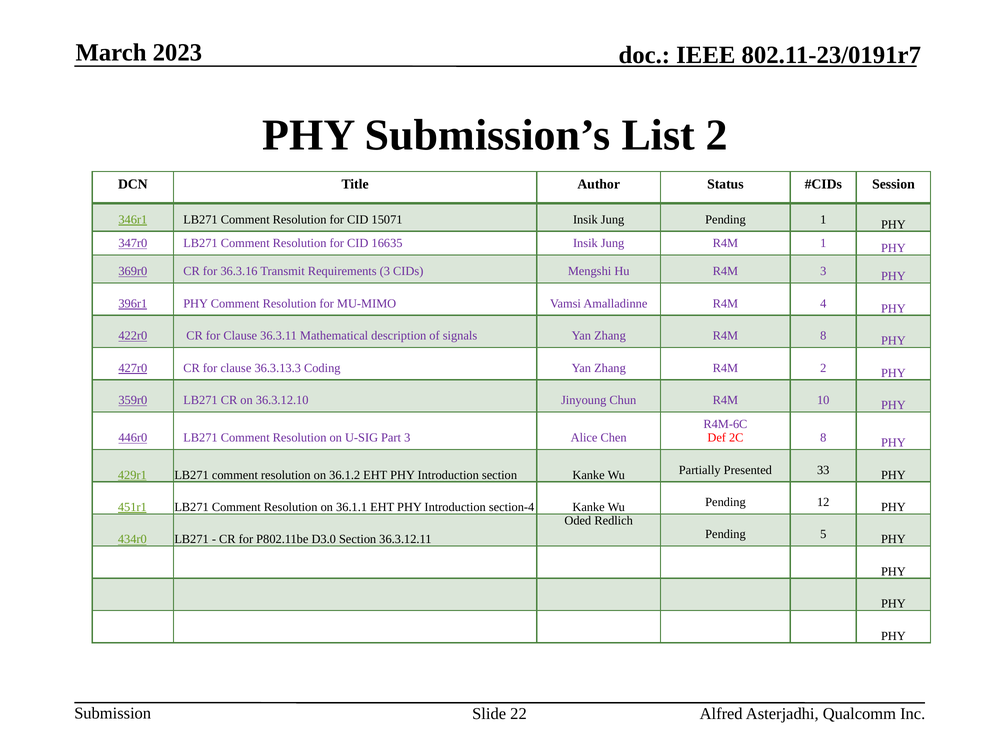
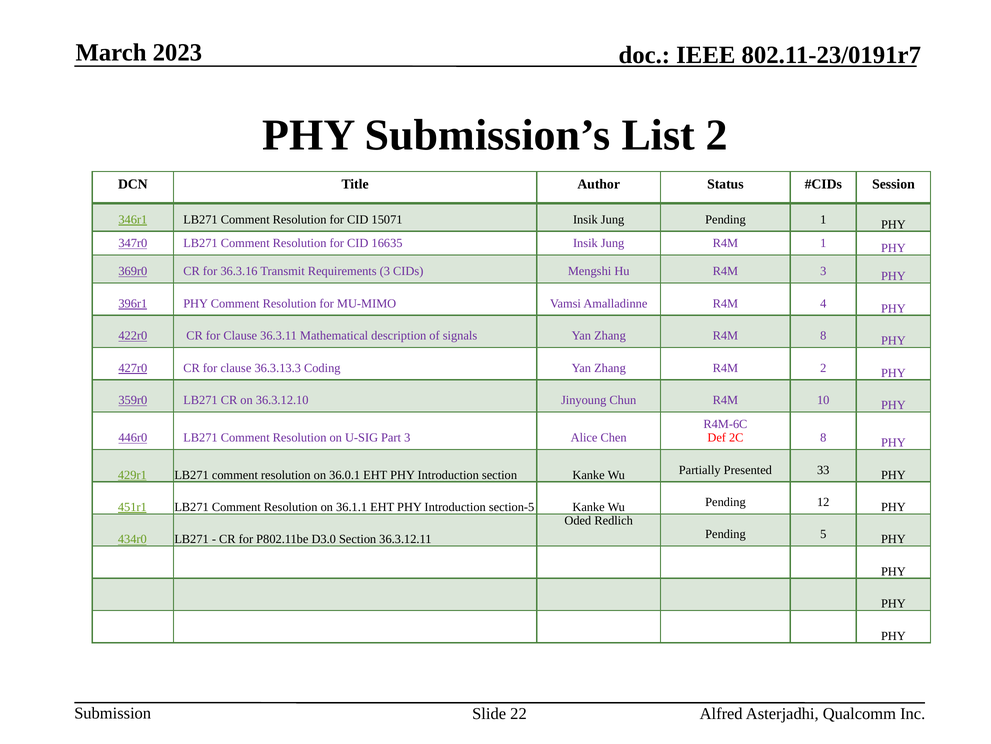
36.1.2: 36.1.2 -> 36.0.1
section-4: section-4 -> section-5
